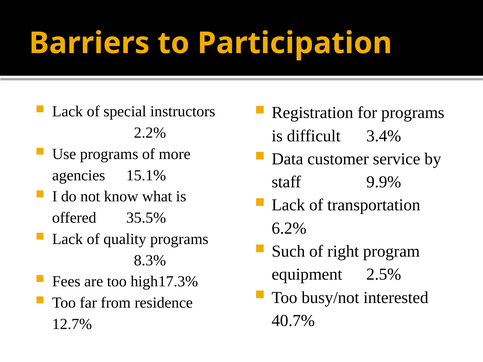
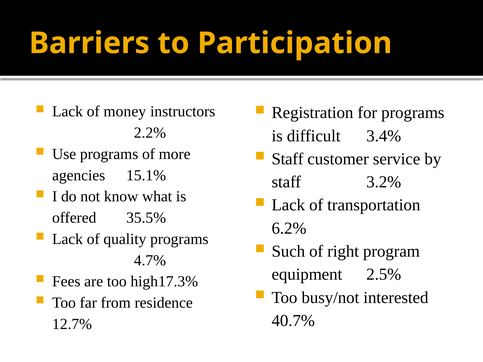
special: special -> money
Data at (287, 159): Data -> Staff
9.9%: 9.9% -> 3.2%
8.3%: 8.3% -> 4.7%
